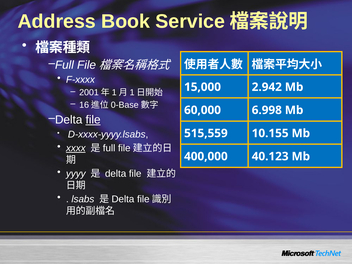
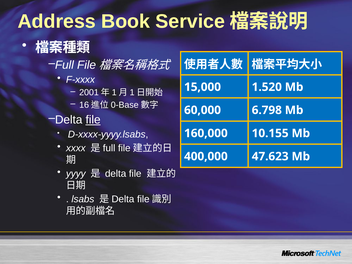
2.942: 2.942 -> 1.520
6.998: 6.998 -> 6.798
515,559: 515,559 -> 160,000
xxxx underline: present -> none
40.123: 40.123 -> 47.623
